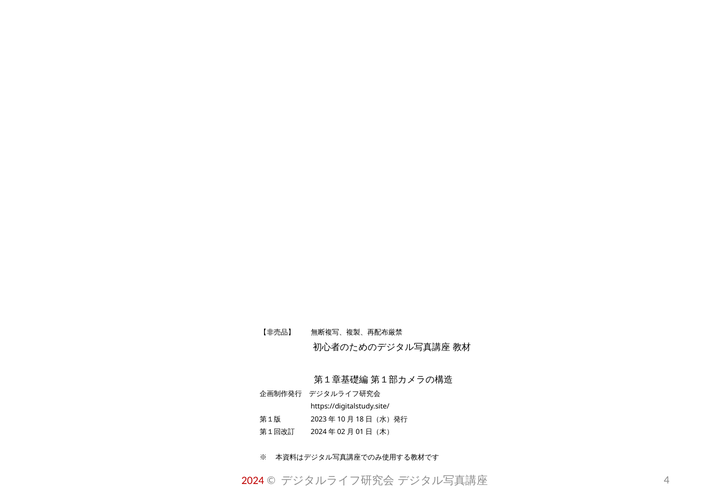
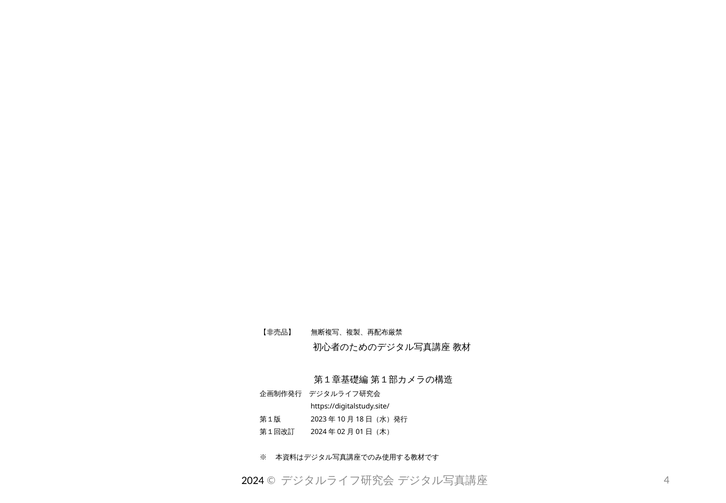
2024 colour: red -> black
